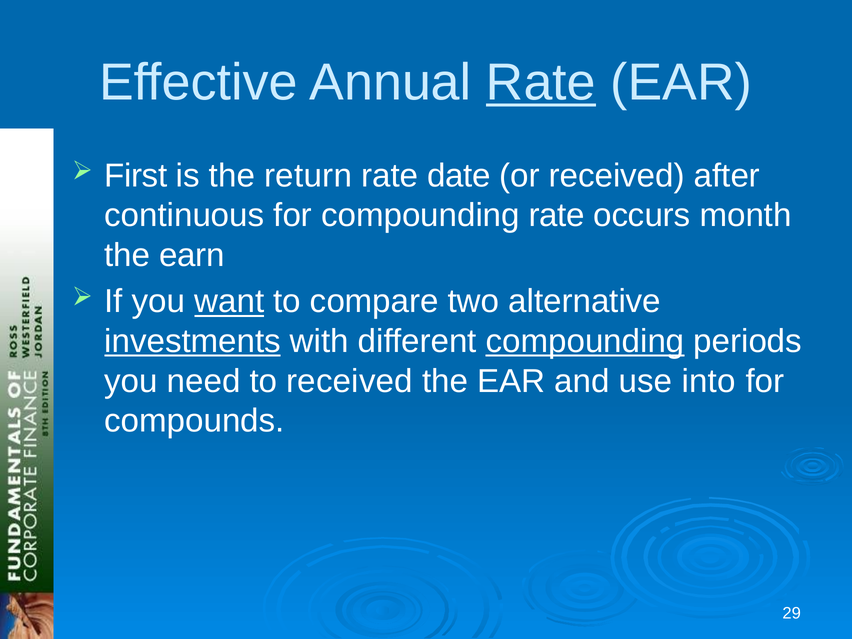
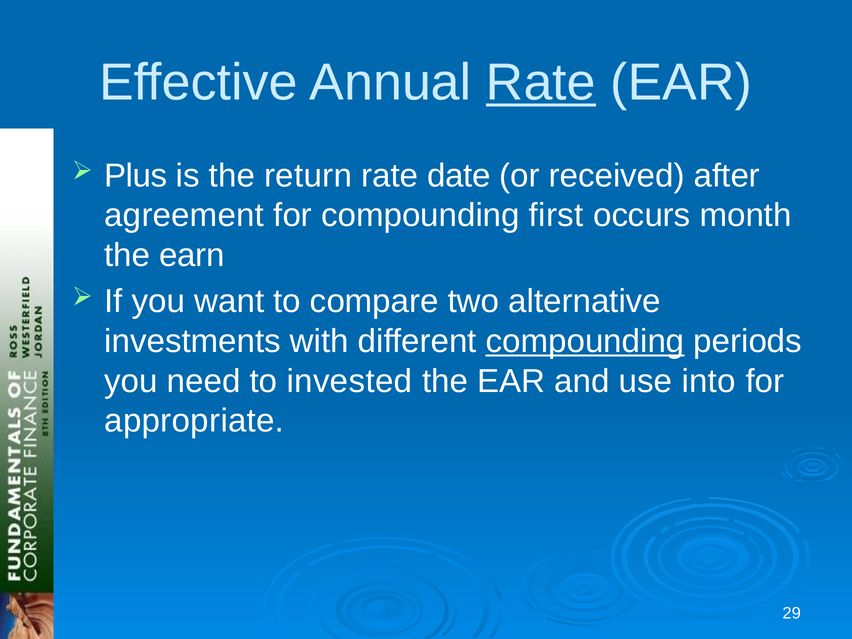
First: First -> Plus
continuous: continuous -> agreement
compounding rate: rate -> first
want underline: present -> none
investments underline: present -> none
to received: received -> invested
compounds: compounds -> appropriate
